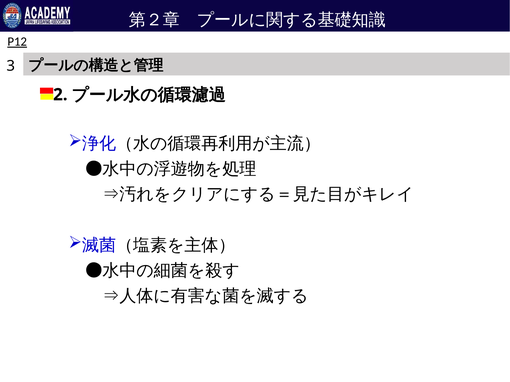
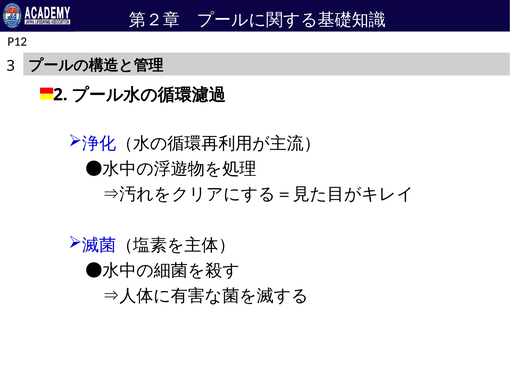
P12 underline: present -> none
